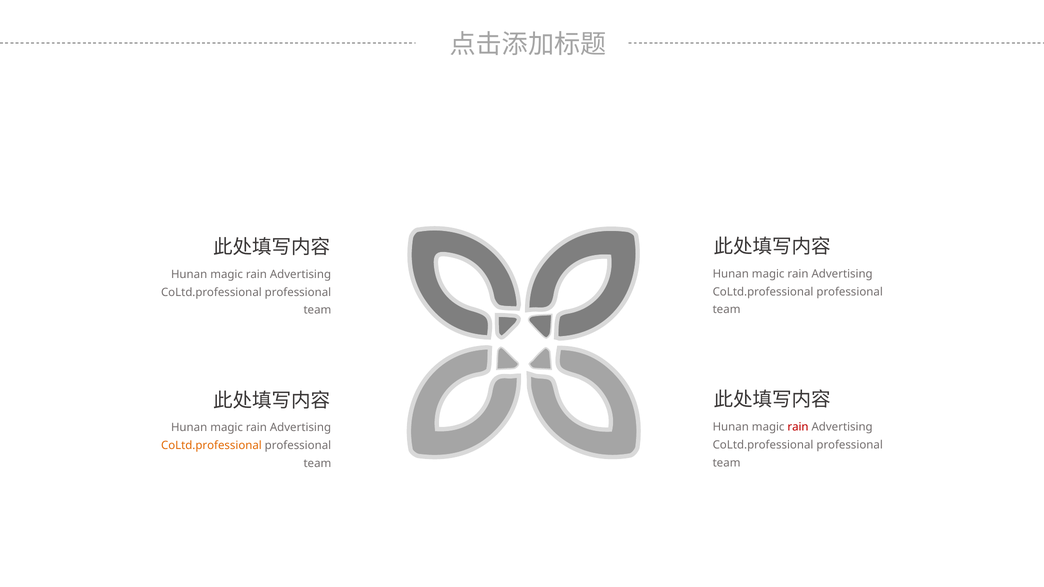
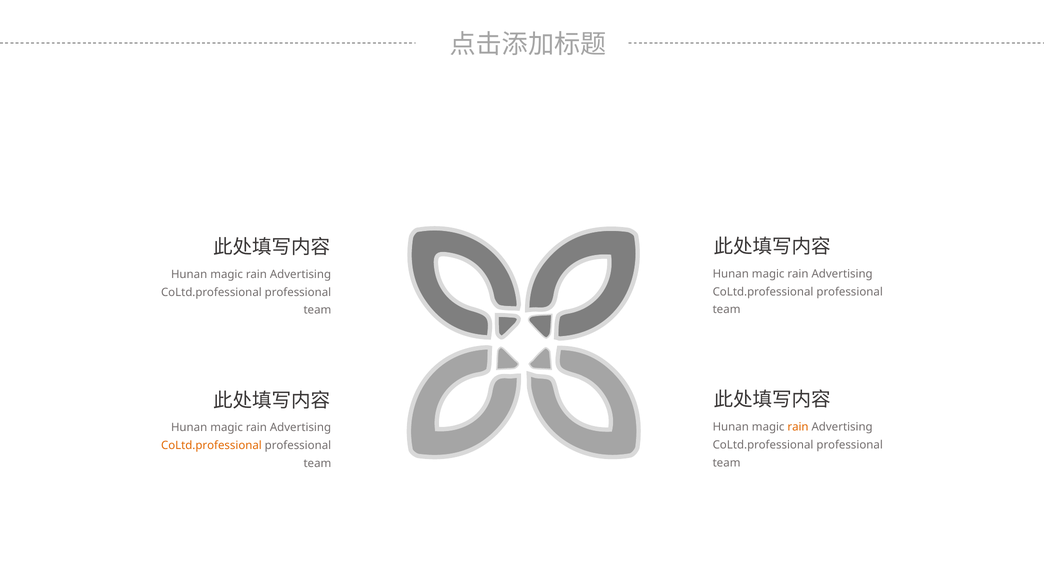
rain at (798, 427) colour: red -> orange
